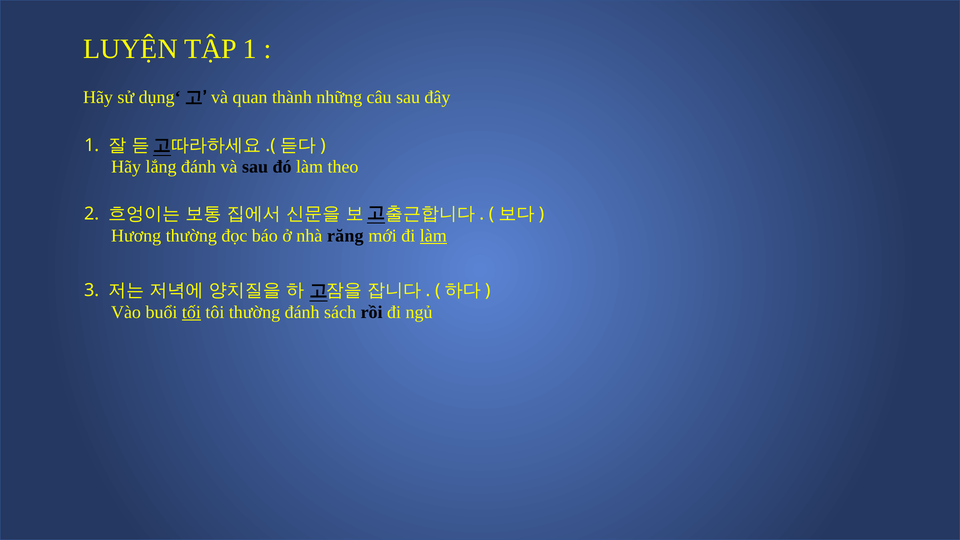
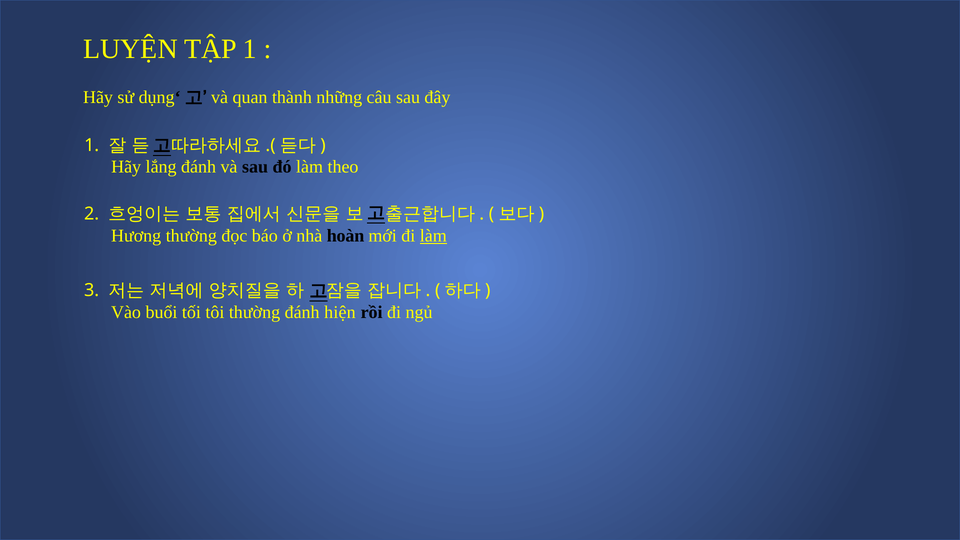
răng: răng -> hoàn
tối underline: present -> none
sách: sách -> hiện
